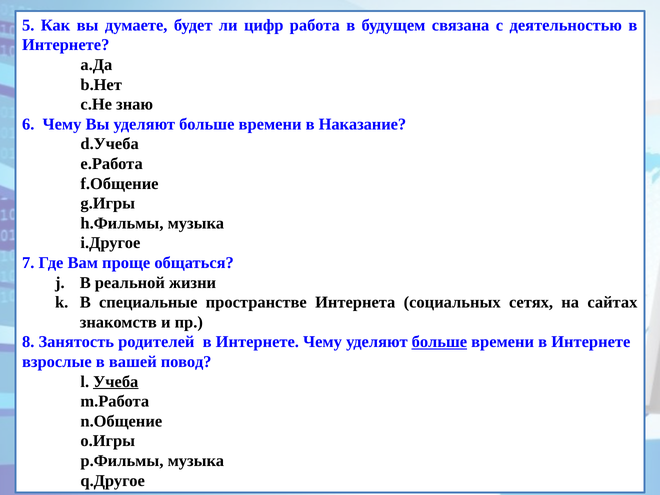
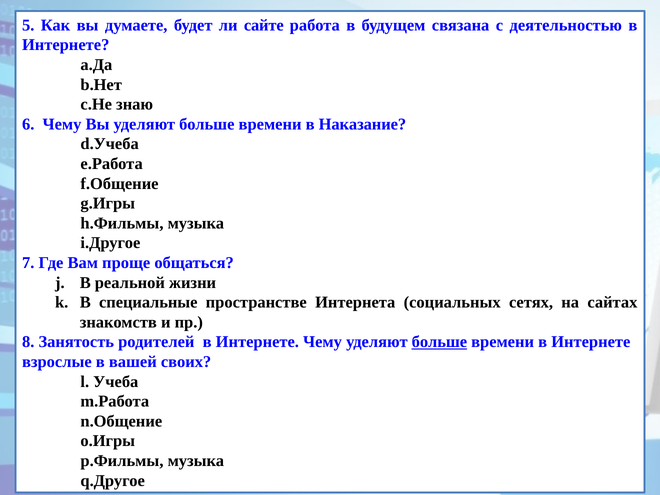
цифр: цифр -> сайте
повод: повод -> своих
Учеба underline: present -> none
